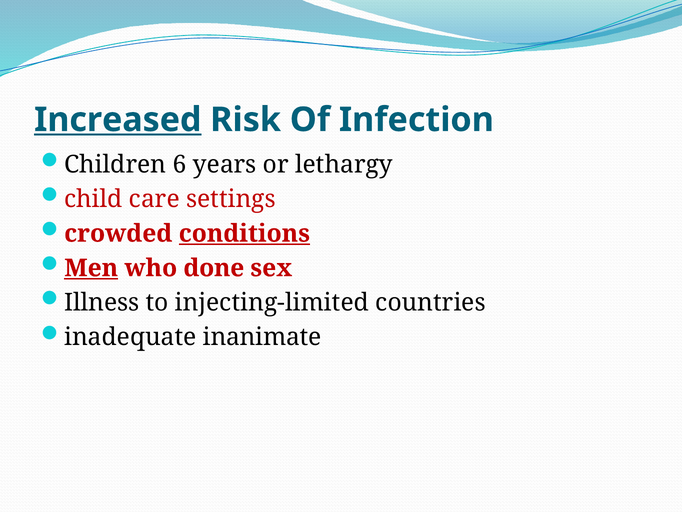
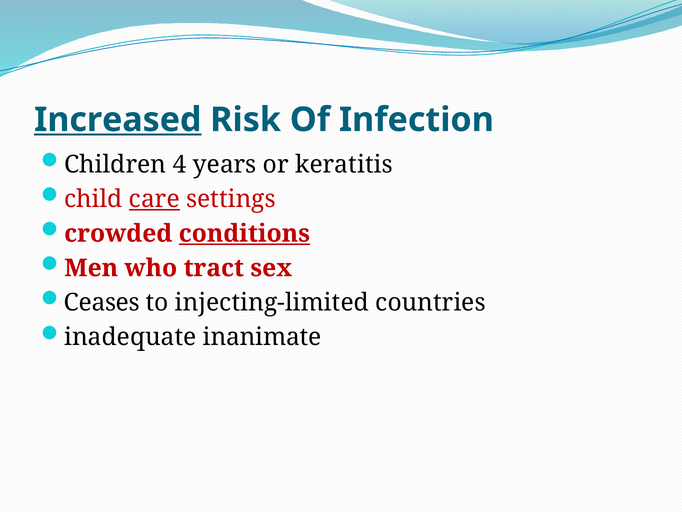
6: 6 -> 4
lethargy: lethargy -> keratitis
care underline: none -> present
Men underline: present -> none
done: done -> tract
Illness: Illness -> Ceases
